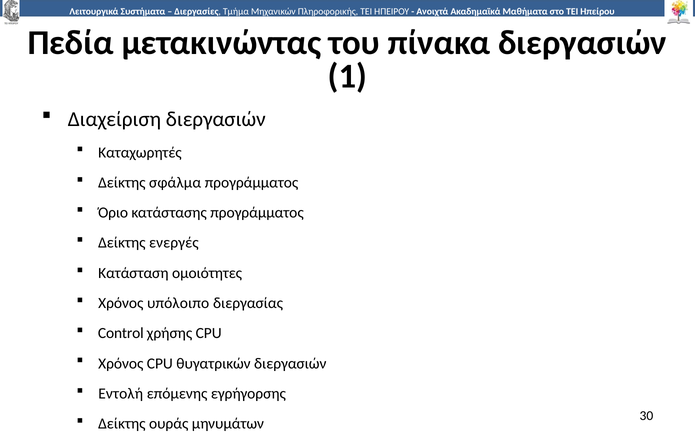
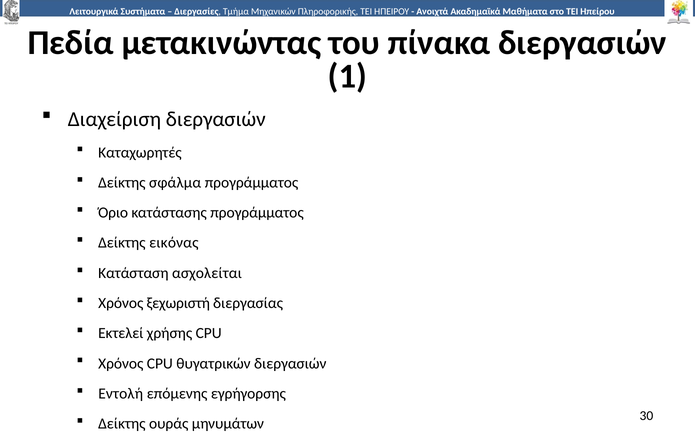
ενεργές: ενεργές -> εικόνας
ομοιότητες: ομοιότητες -> ασχολείται
υπόλοιπο: υπόλοιπο -> ξεχωριστή
Control: Control -> Εκτελεί
